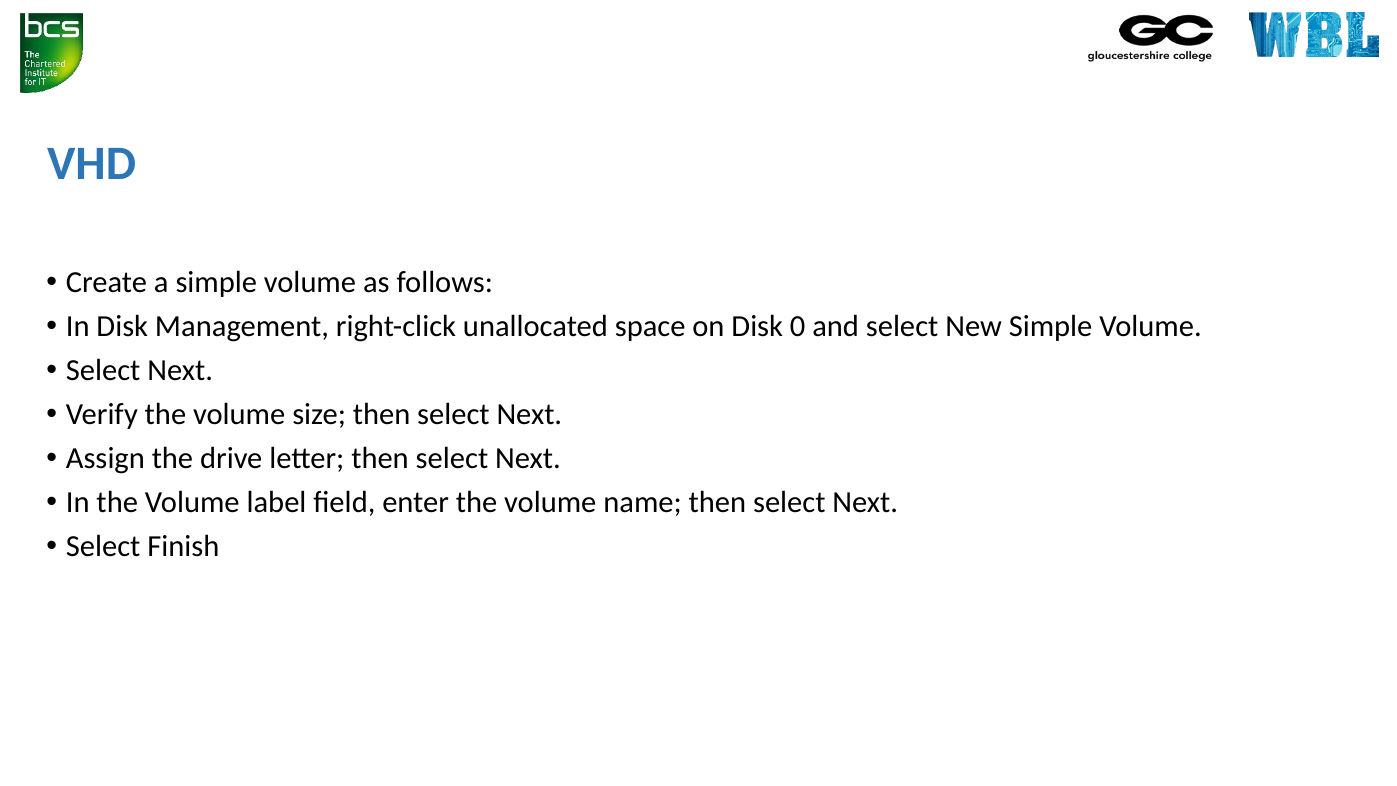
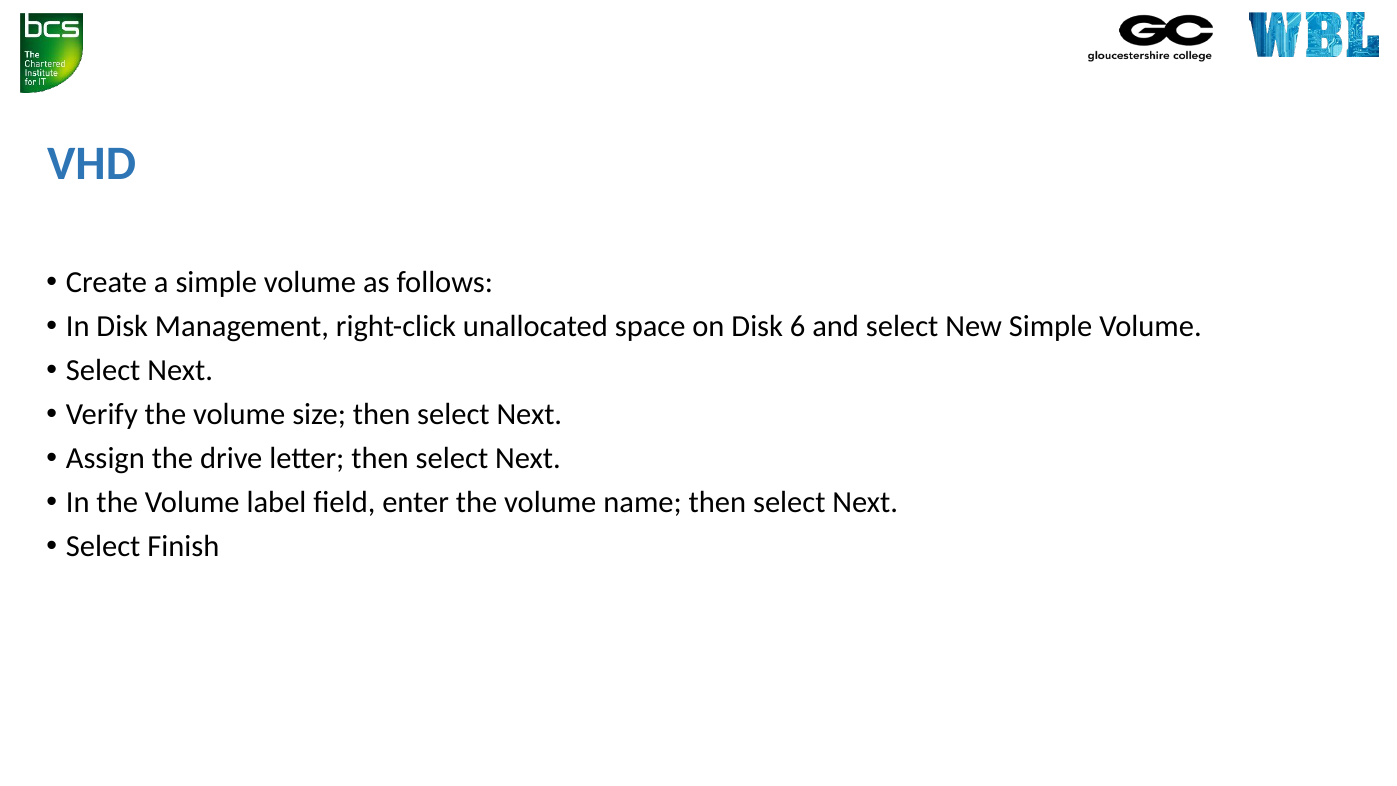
0: 0 -> 6
